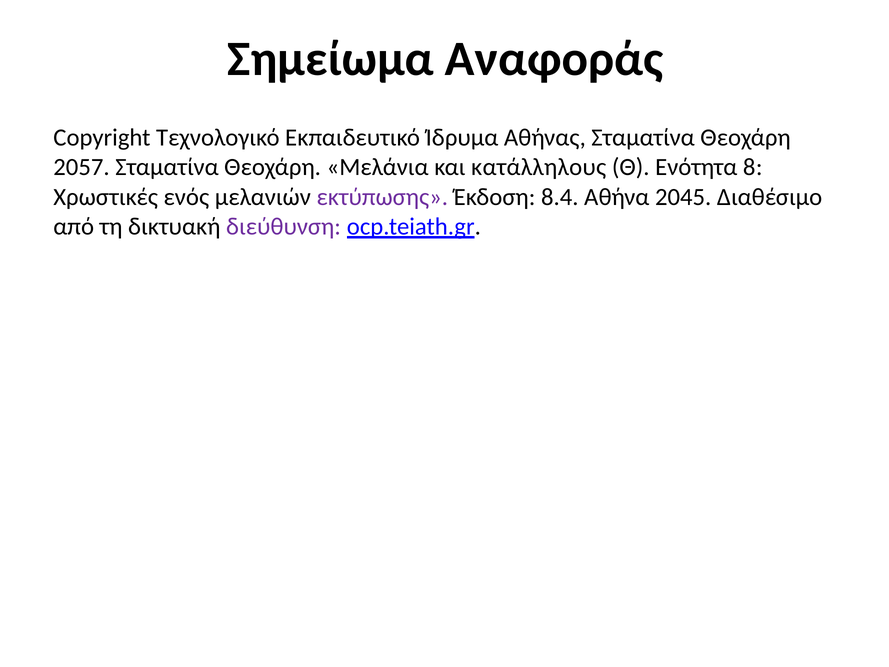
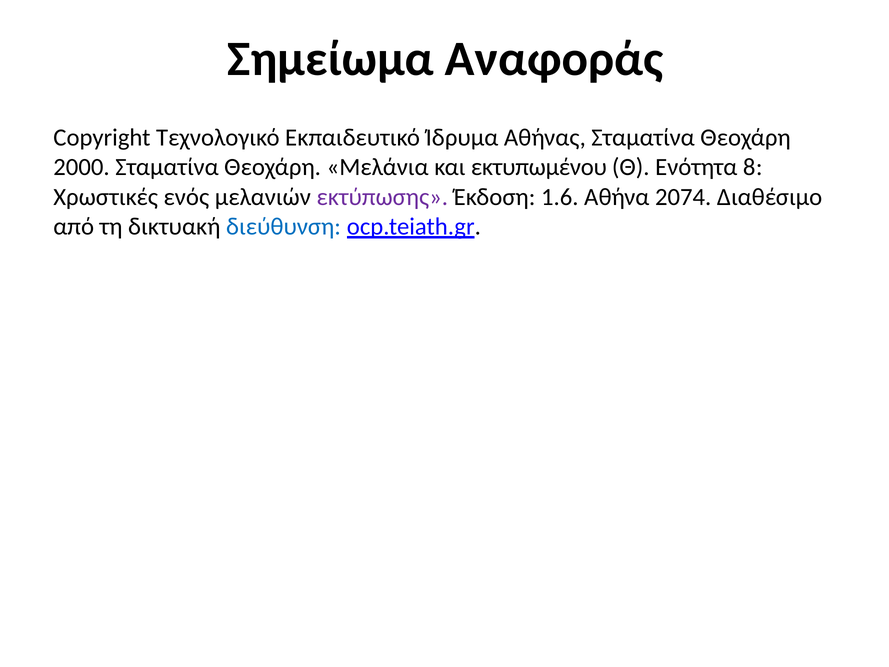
2057: 2057 -> 2000
κατάλληλους: κατάλληλους -> εκτυπωμένου
8.4: 8.4 -> 1.6
2045: 2045 -> 2074
διεύθυνση colour: purple -> blue
